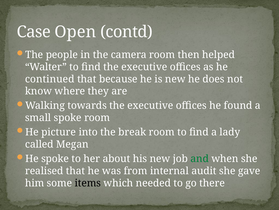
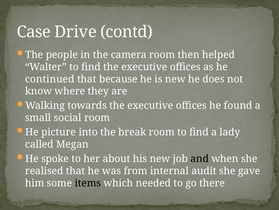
Open: Open -> Drive
small spoke: spoke -> social
and colour: green -> black
